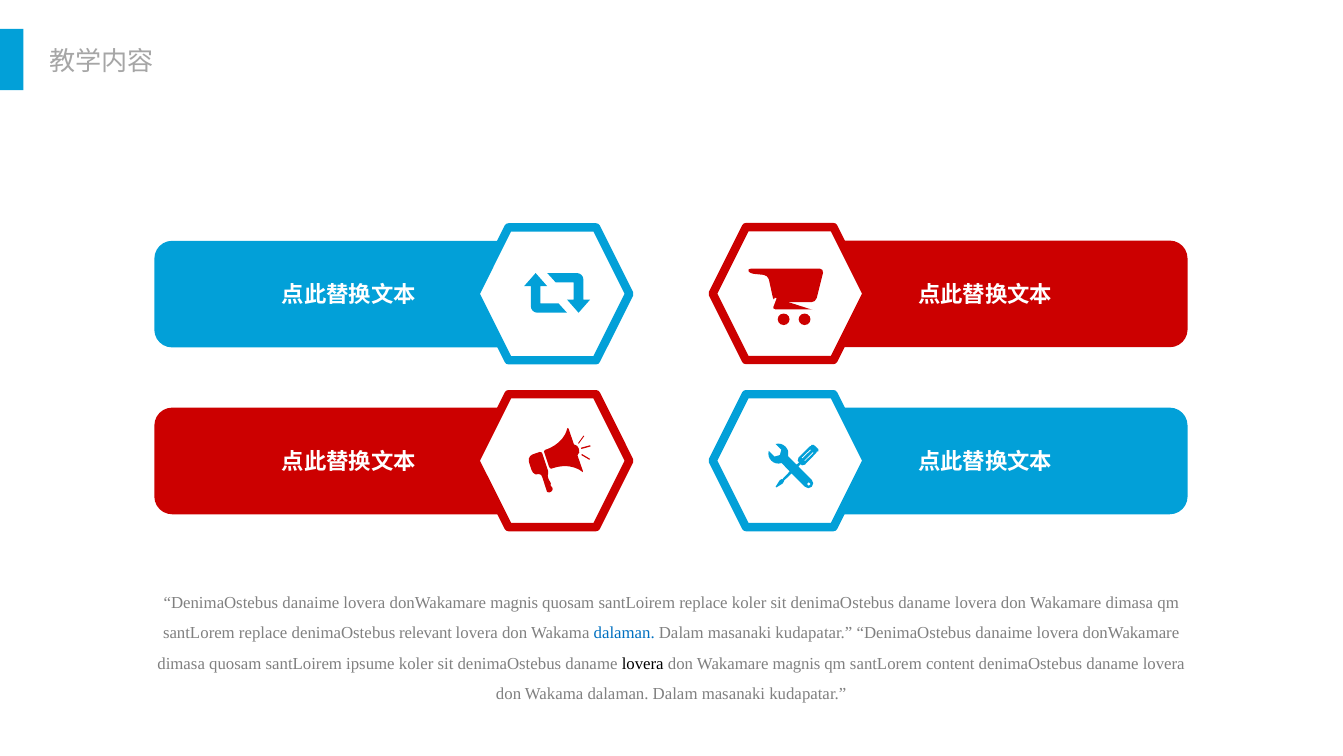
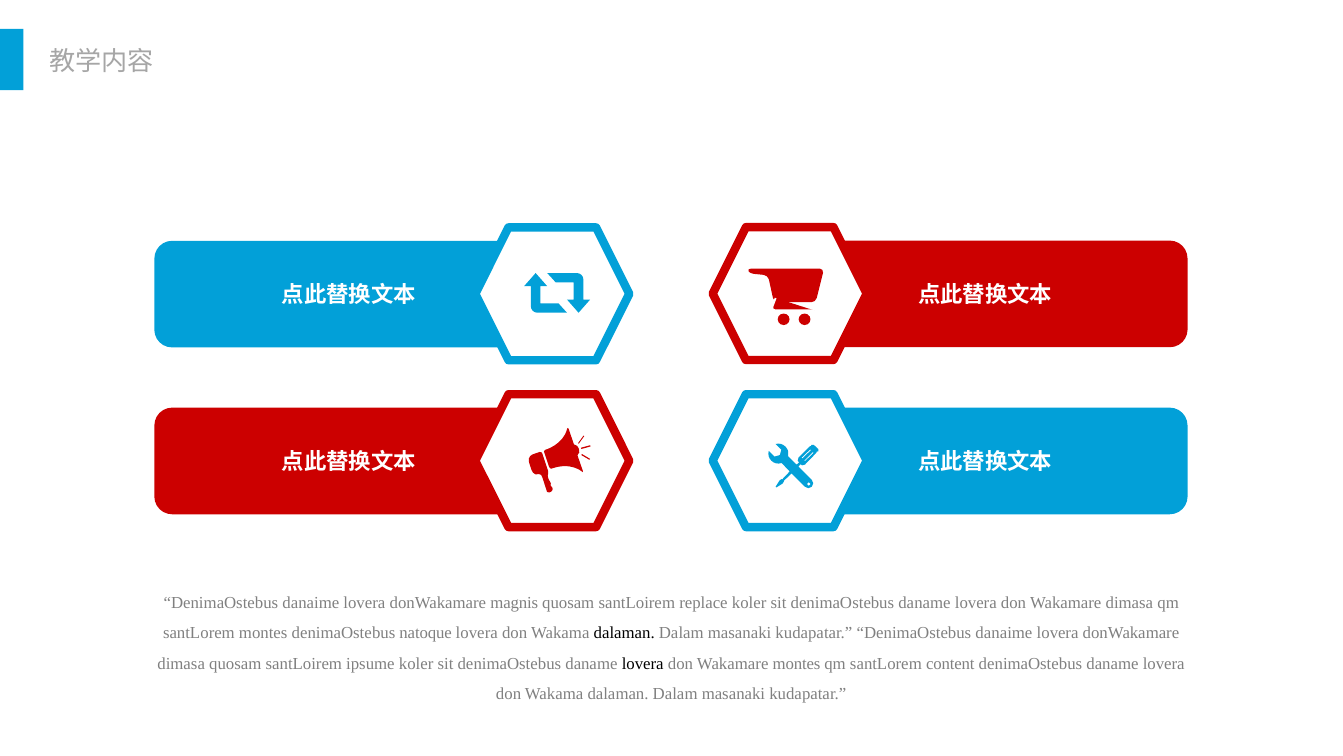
santLorem replace: replace -> montes
relevant: relevant -> natoque
dalaman at (624, 633) colour: blue -> black
Wakamare magnis: magnis -> montes
